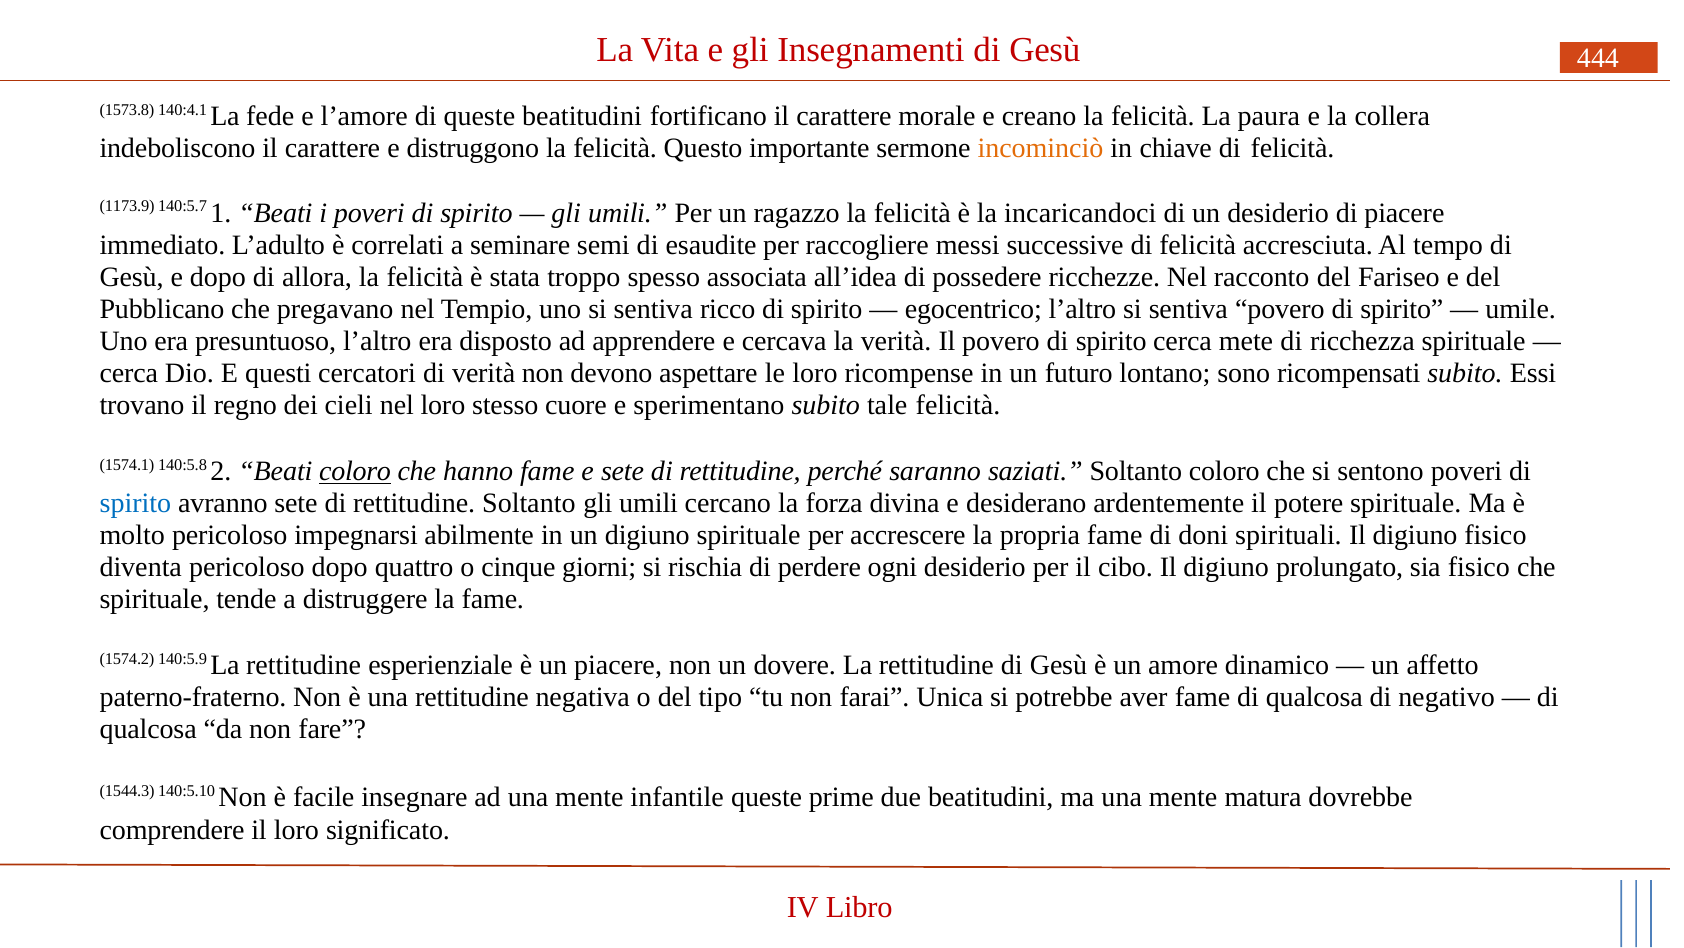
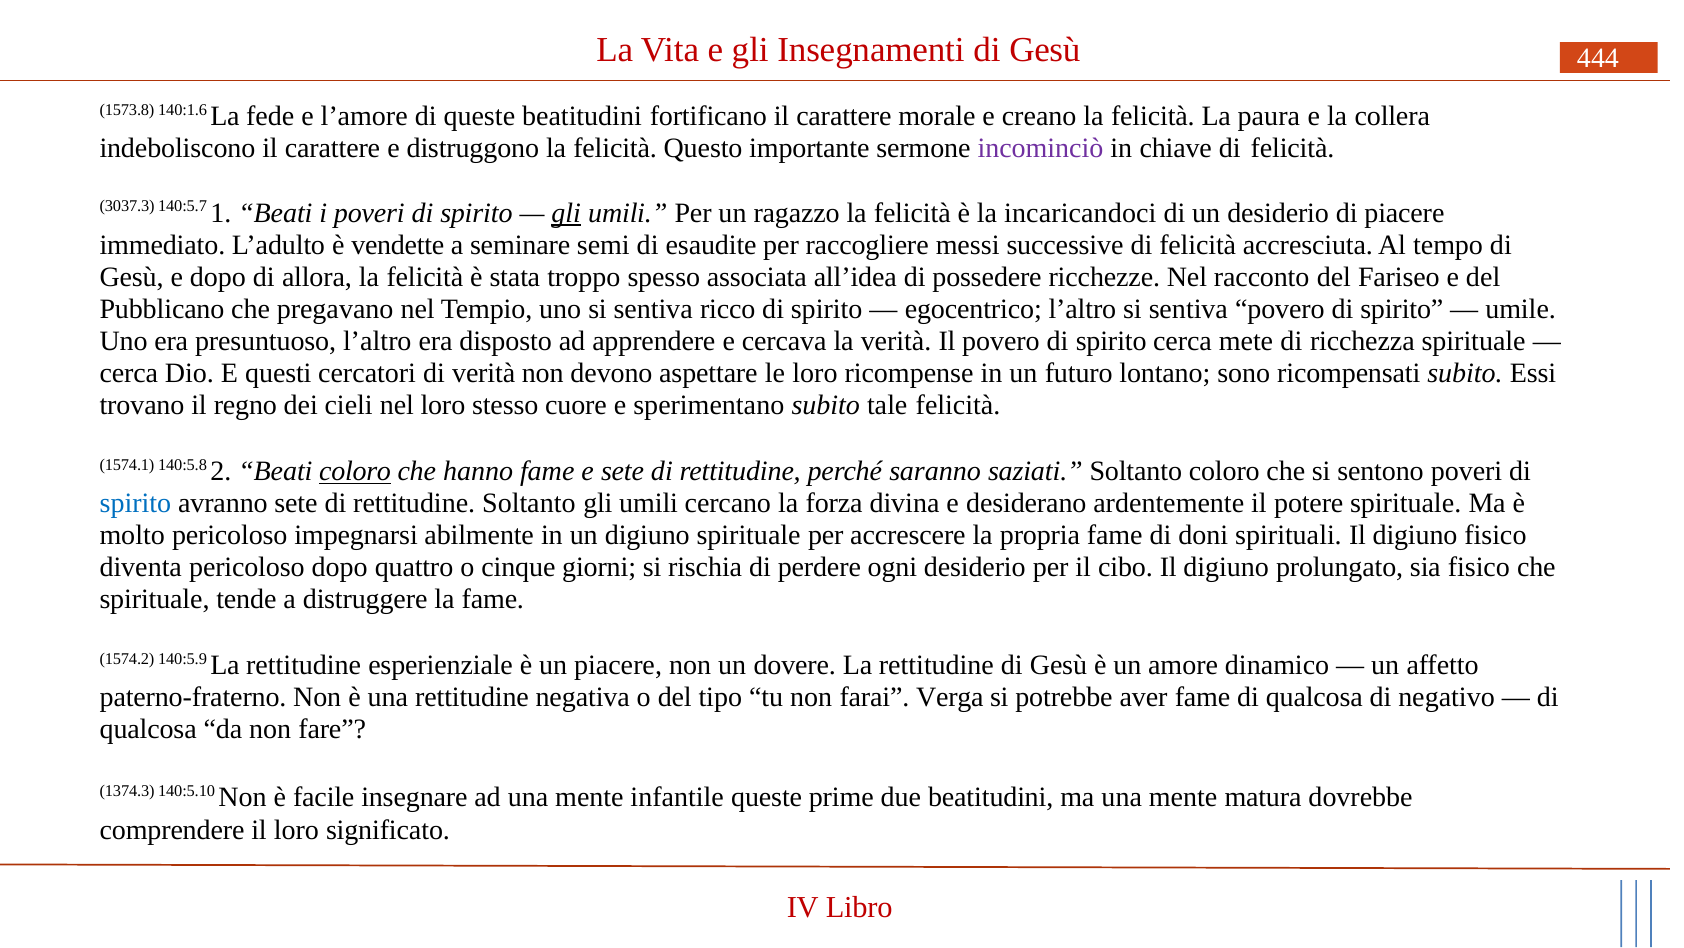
140:4.1: 140:4.1 -> 140:1.6
incominciò colour: orange -> purple
1173.9: 1173.9 -> 3037.3
gli at (566, 213) underline: none -> present
correlati: correlati -> vendette
Unica: Unica -> Verga
1544.3: 1544.3 -> 1374.3
